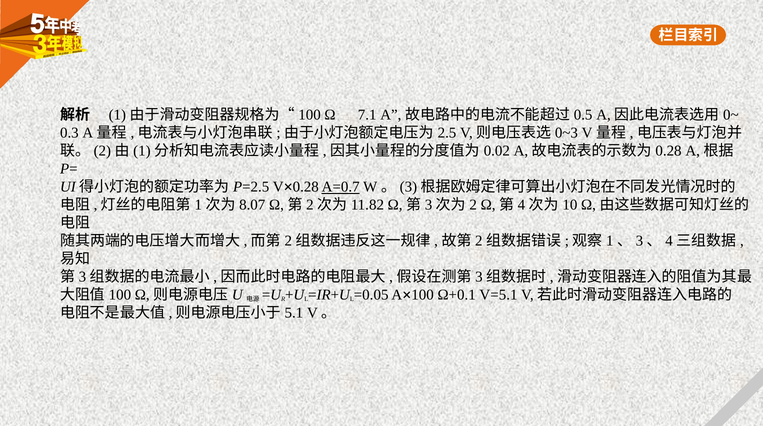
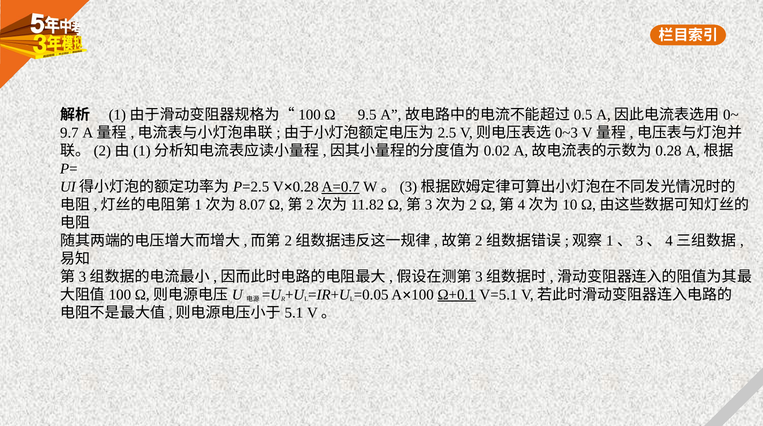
7.1: 7.1 -> 9.5
0.3: 0.3 -> 9.7
Ω+0.1 underline: none -> present
